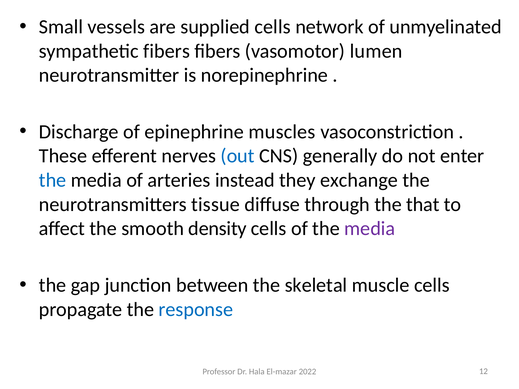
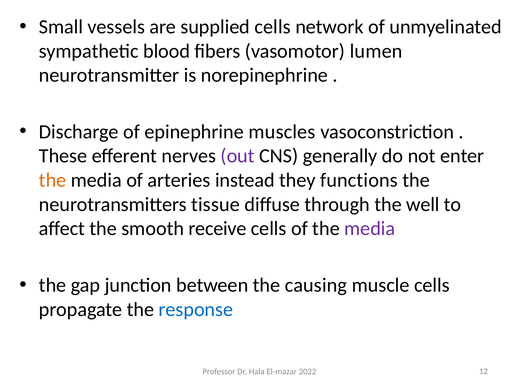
sympathetic fibers: fibers -> blood
out colour: blue -> purple
the at (53, 180) colour: blue -> orange
exchange: exchange -> functions
that: that -> well
density: density -> receive
skeletal: skeletal -> causing
